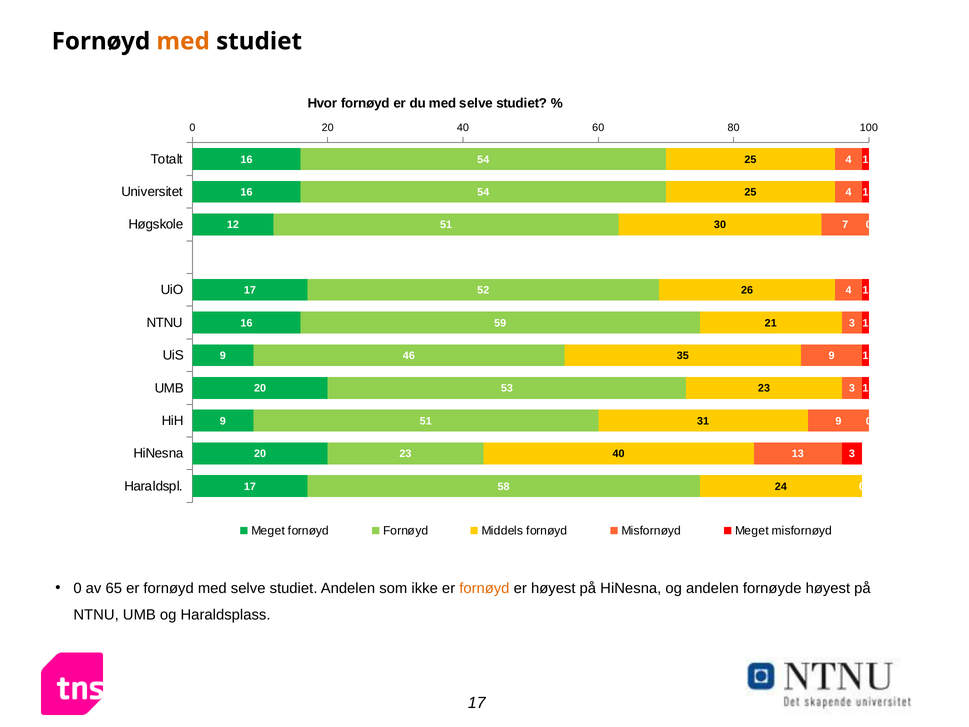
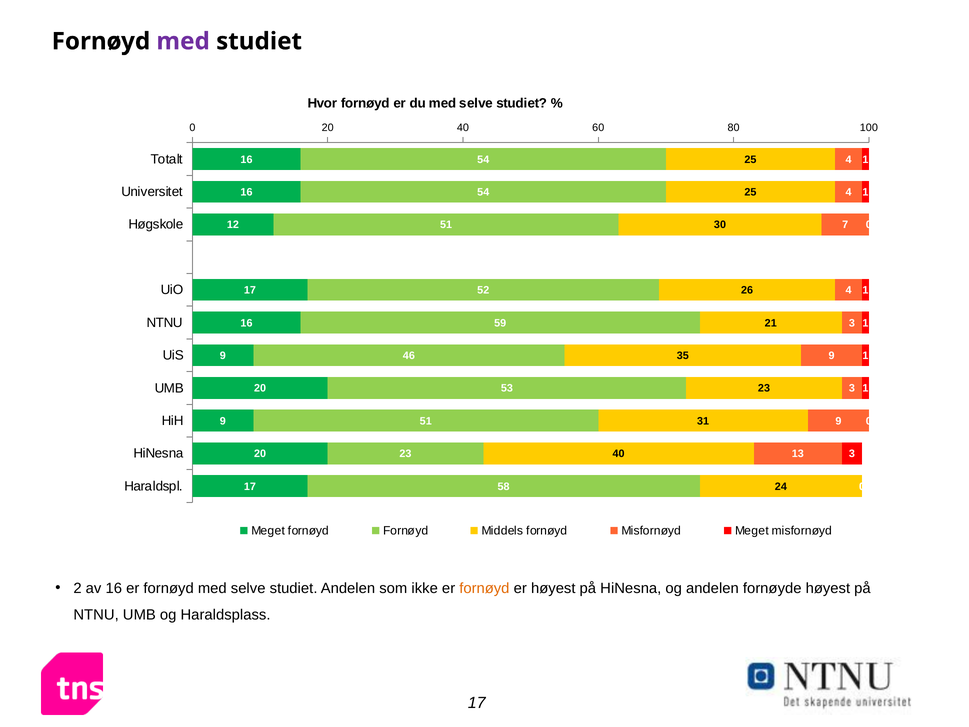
med at (183, 41) colour: orange -> purple
0 at (78, 588): 0 -> 2
av 65: 65 -> 16
